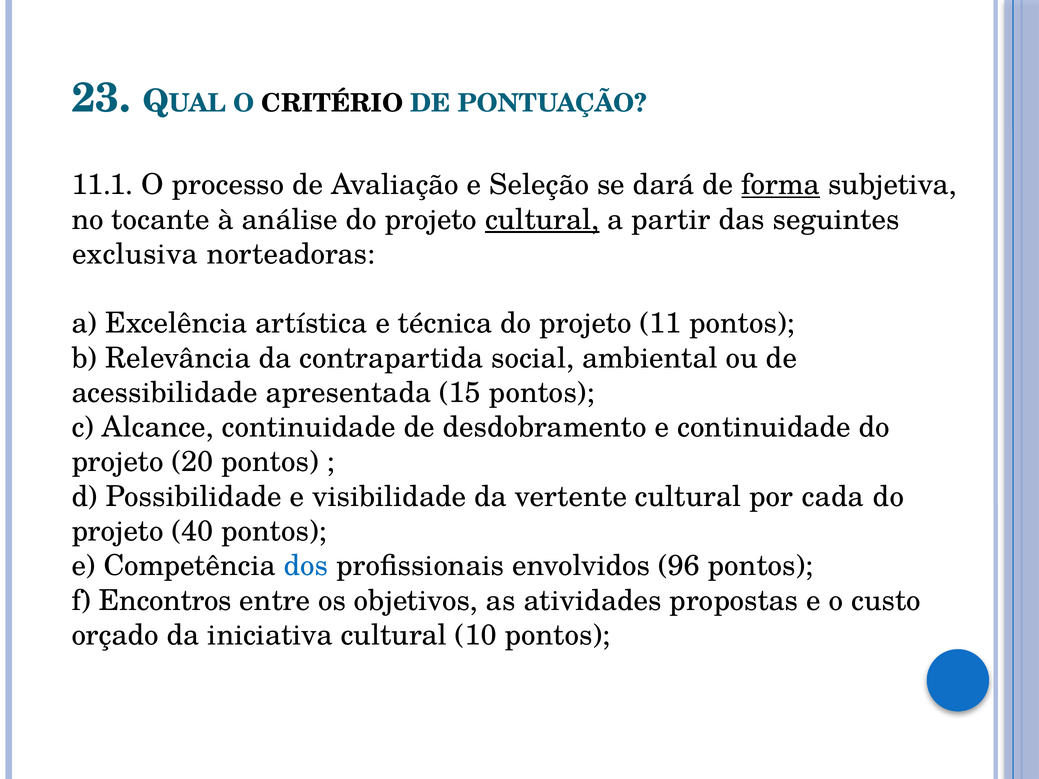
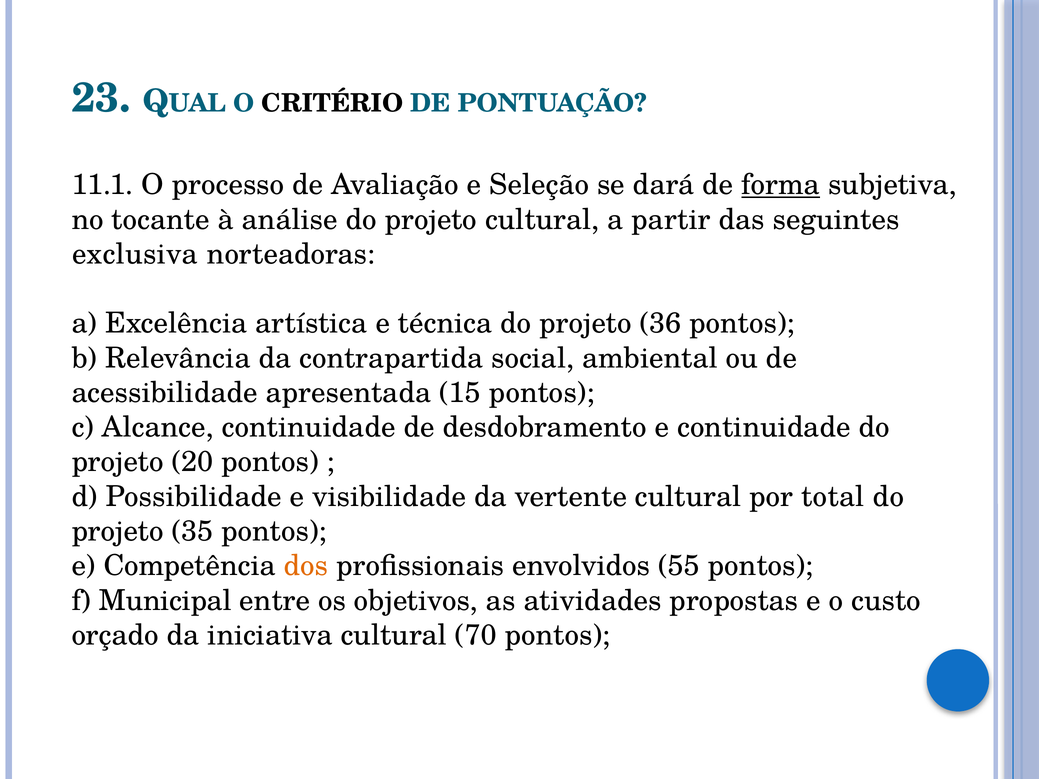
cultural at (542, 220) underline: present -> none
11: 11 -> 36
cada: cada -> total
40: 40 -> 35
dos colour: blue -> orange
96: 96 -> 55
Encontros: Encontros -> Municipal
10: 10 -> 70
